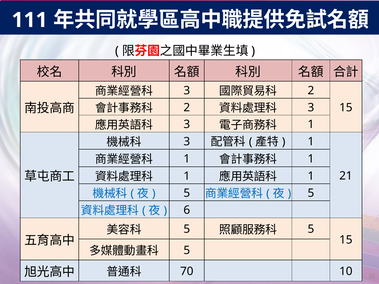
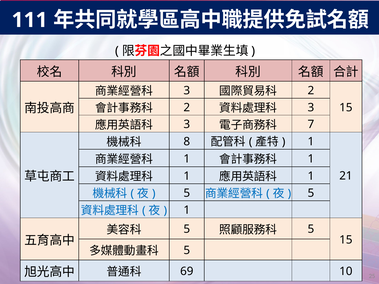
1 at (311, 125): 1 -> 7
3 at (187, 142): 3 -> 8
6 at (187, 210): 6 -> 1
70: 70 -> 69
